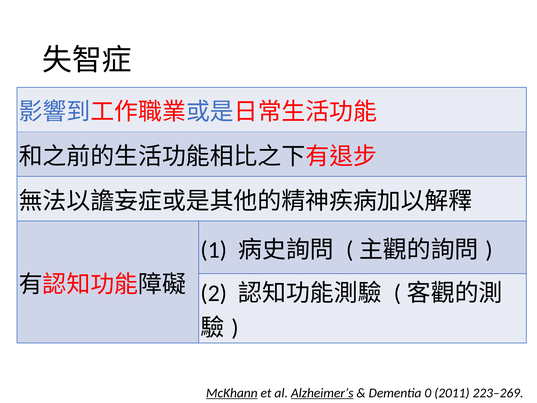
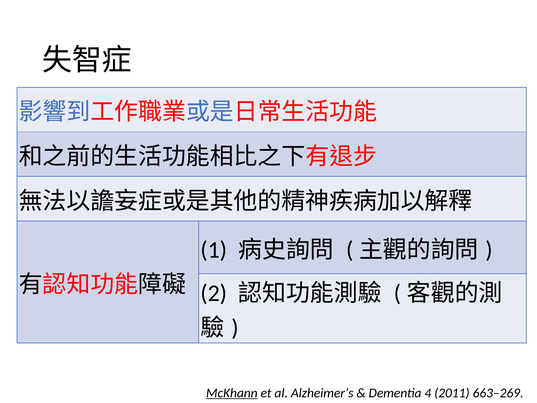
Alzheimer’s underline: present -> none
0: 0 -> 4
223–269: 223–269 -> 663–269
